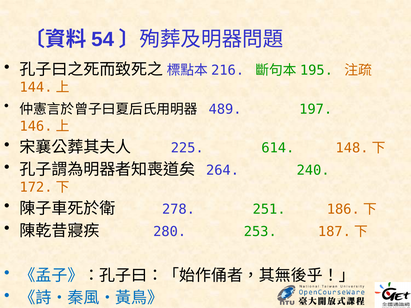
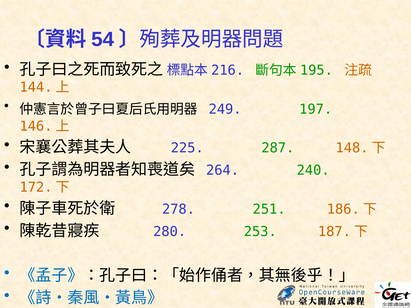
489: 489 -> 249
614: 614 -> 287
